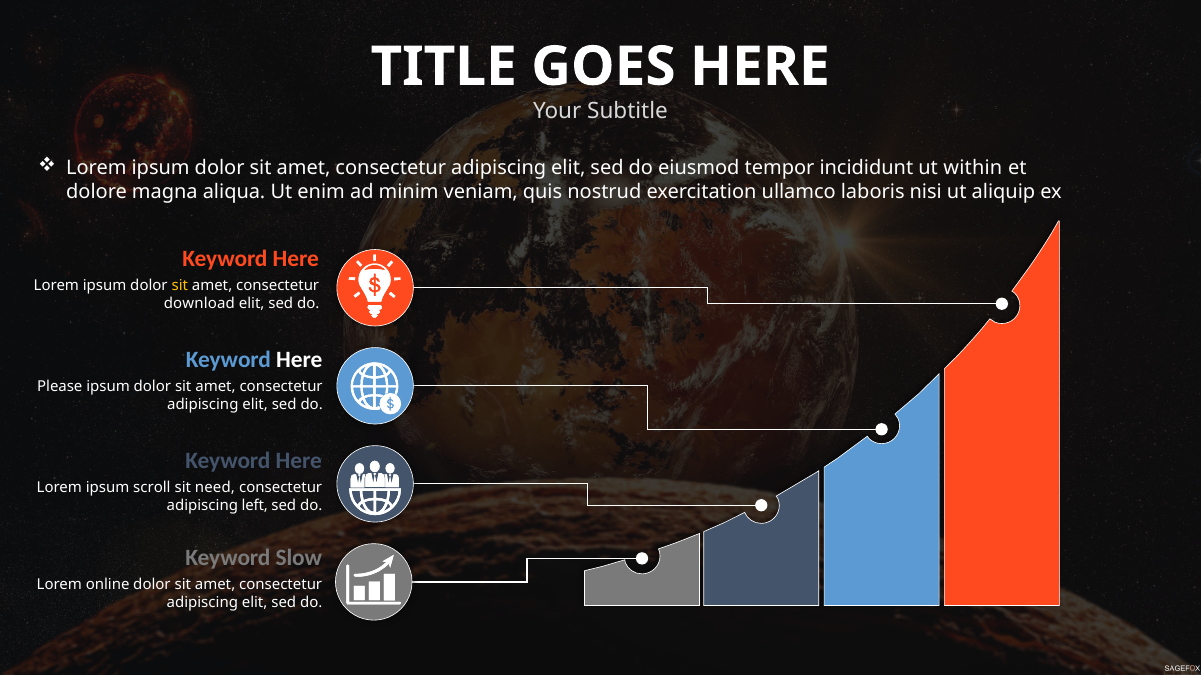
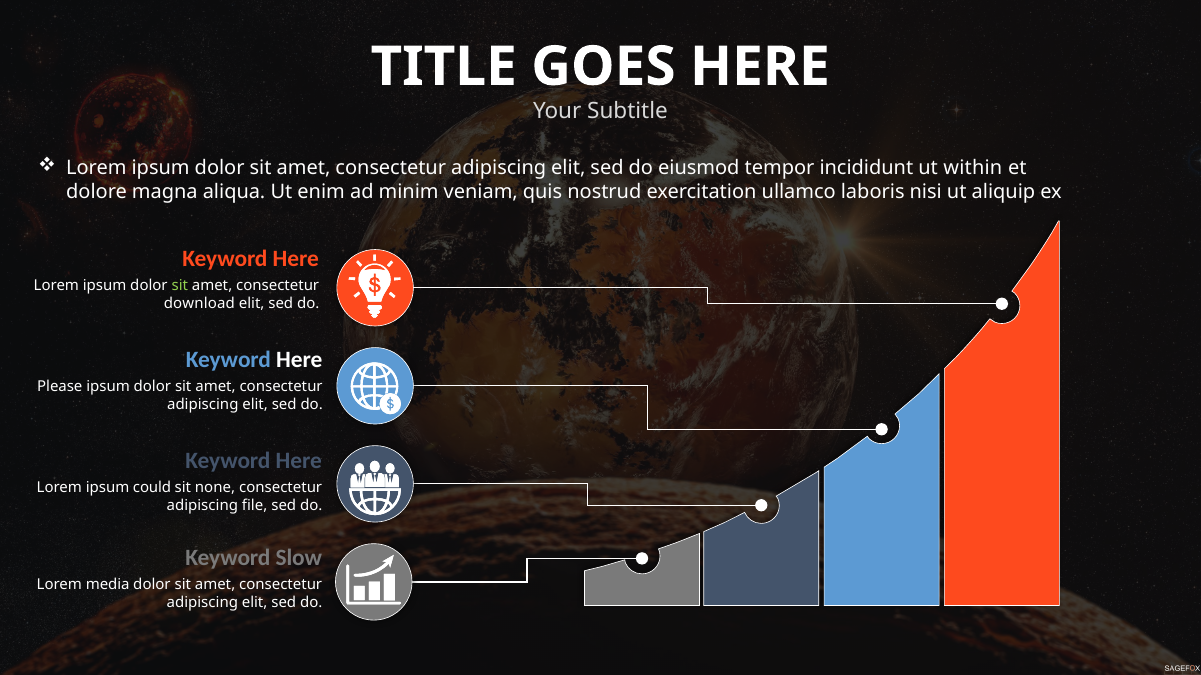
sit at (180, 286) colour: yellow -> light green
scroll: scroll -> could
need: need -> none
left: left -> file
online: online -> media
